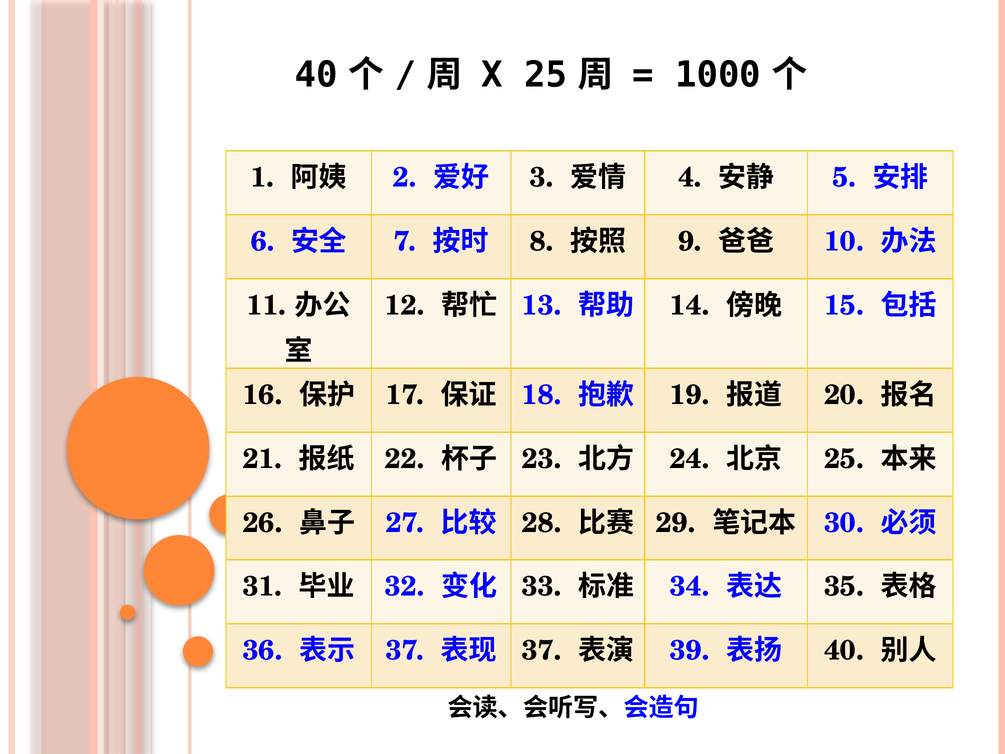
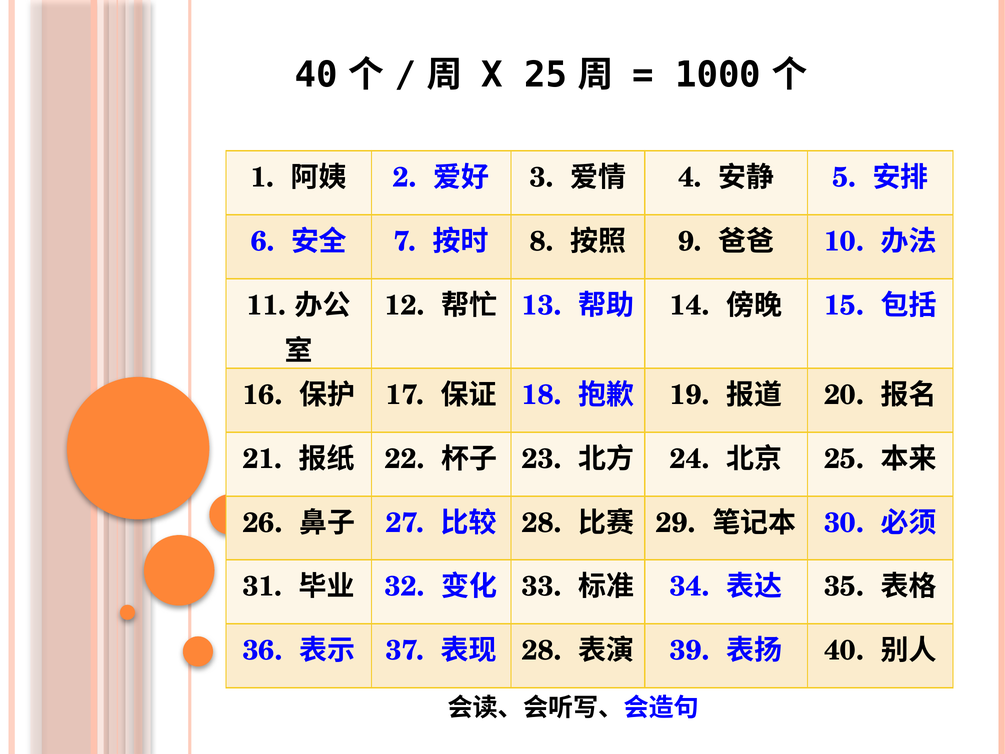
37 at (542, 650): 37 -> 28
